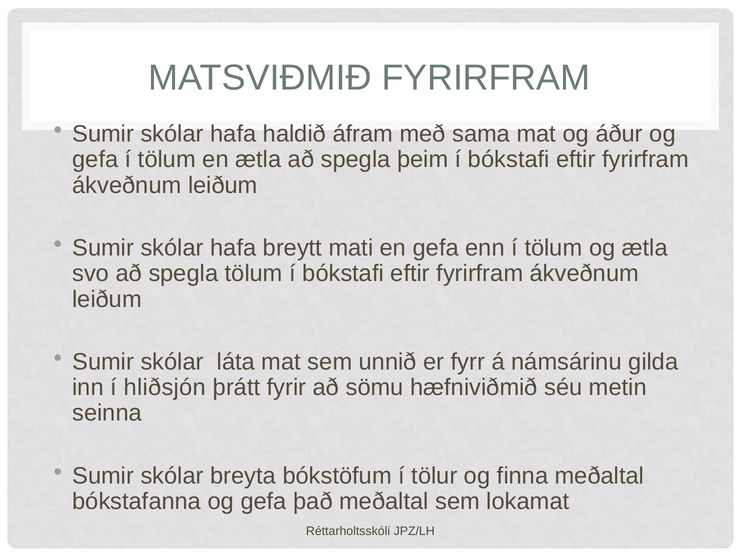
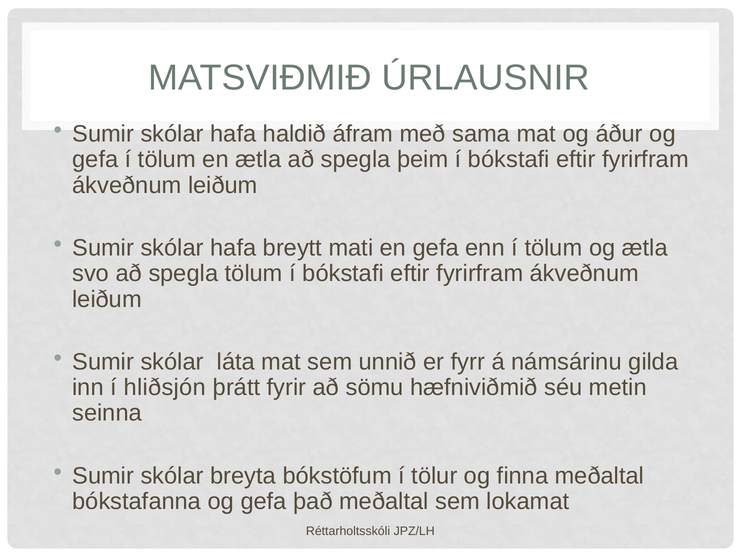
MATSVIÐMIÐ FYRIRFRAM: FYRIRFRAM -> ÚRLAUSNIR
